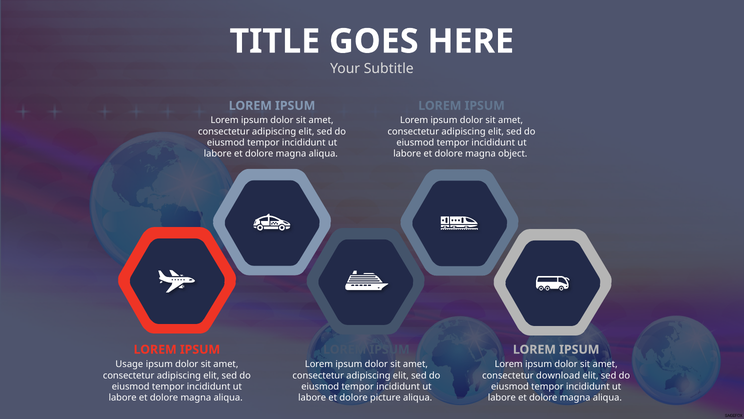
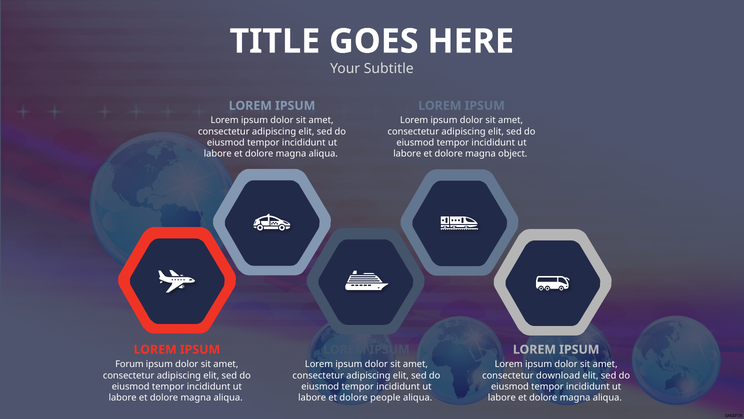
Usage: Usage -> Forum
picture: picture -> people
